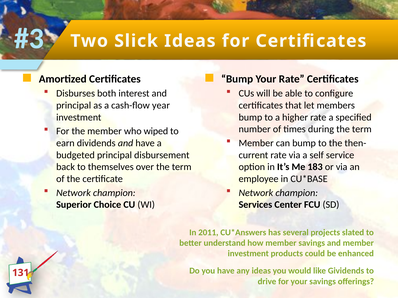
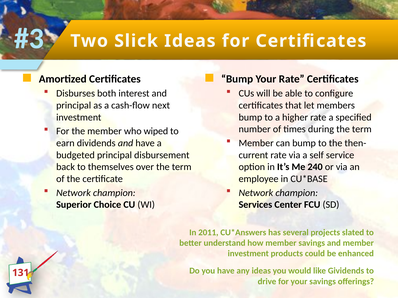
year: year -> next
183: 183 -> 240
